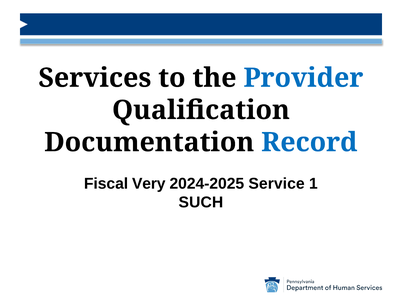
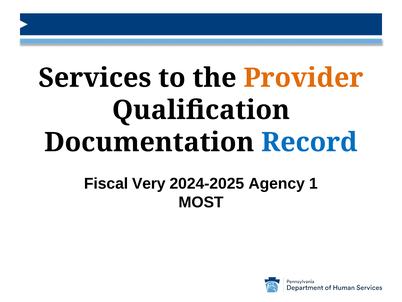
Provider colour: blue -> orange
Service: Service -> Agency
SUCH: SUCH -> MOST
